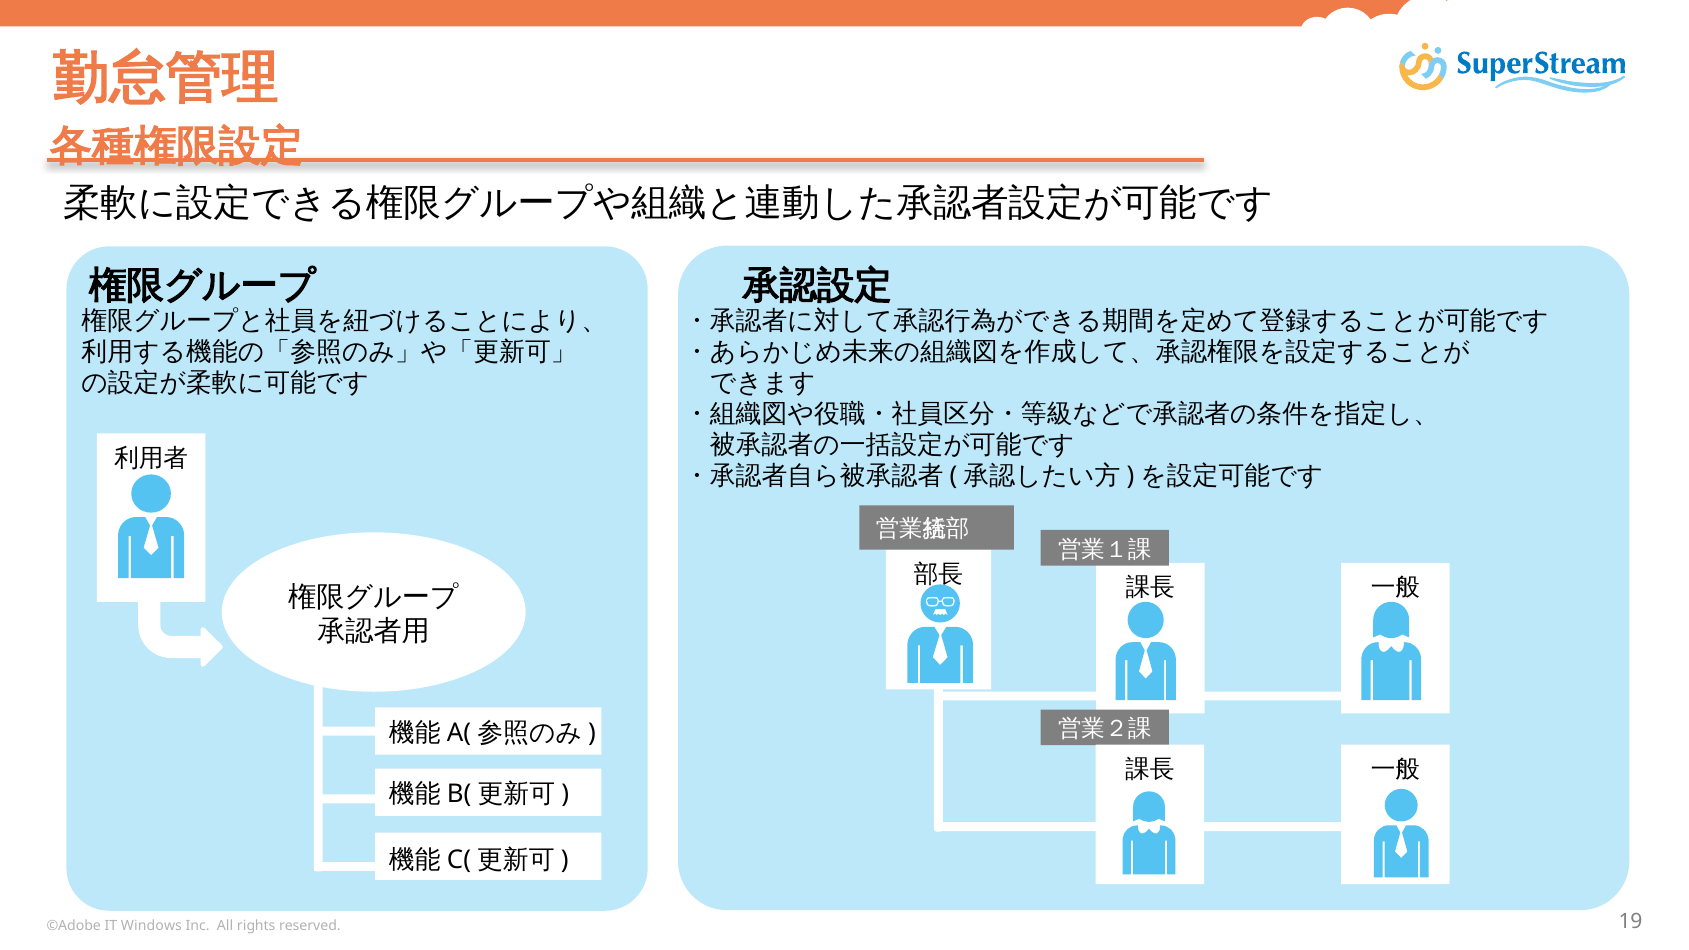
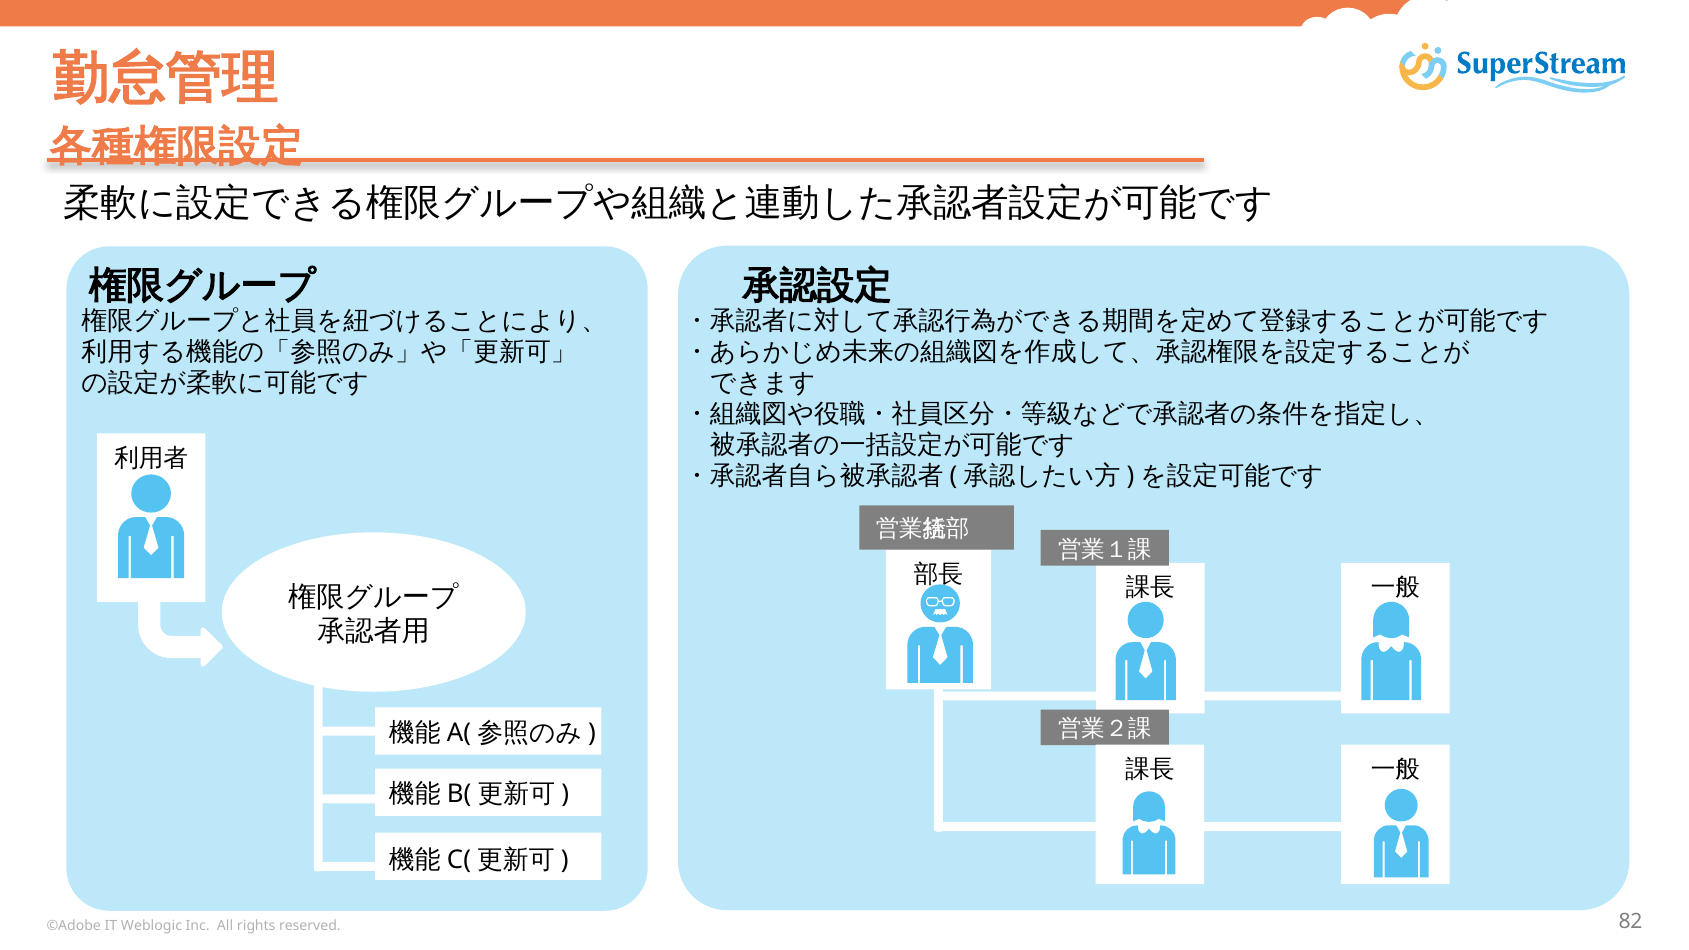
Windows: Windows -> Weblogic
19: 19 -> 82
